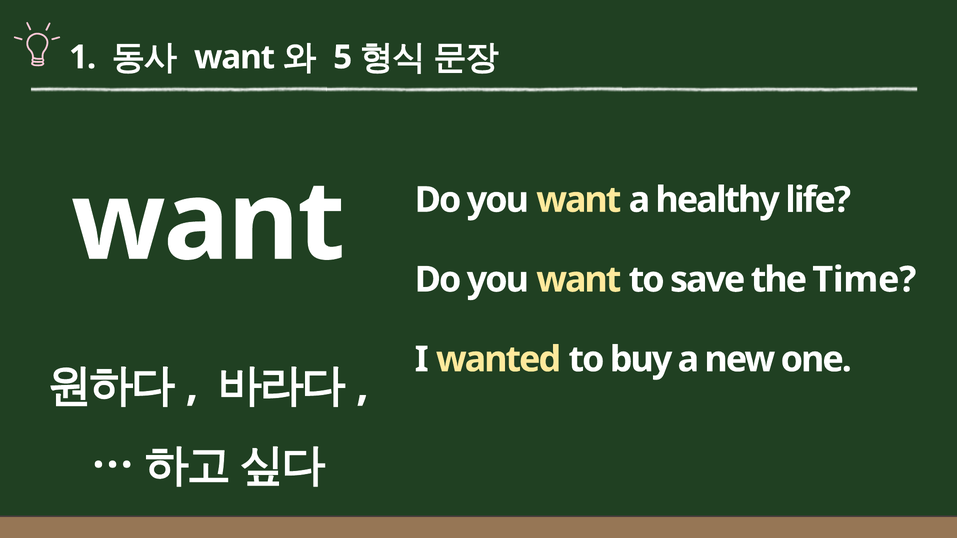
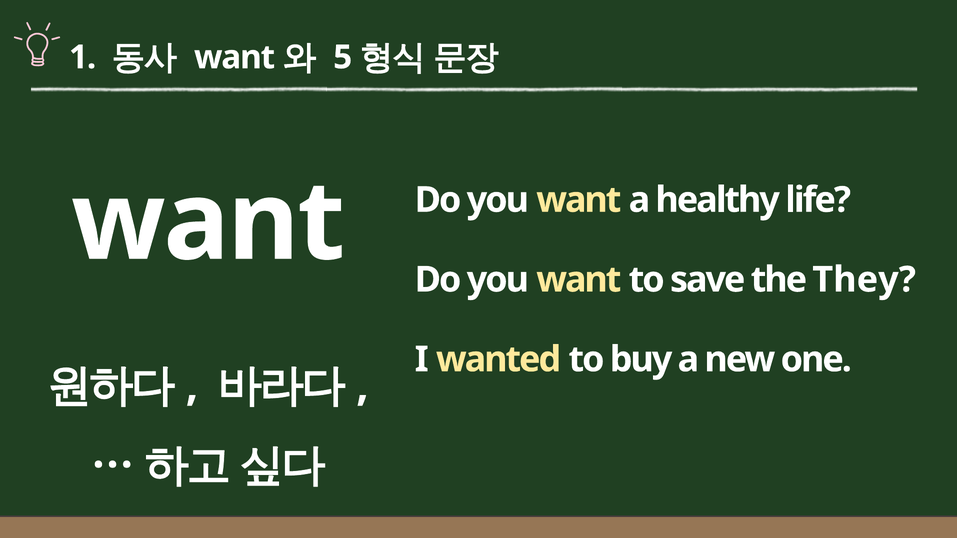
Time: Time -> They
